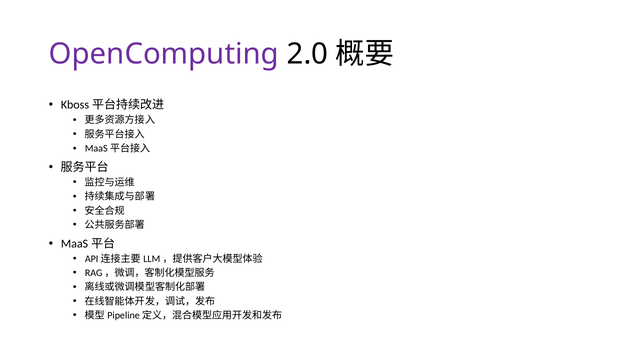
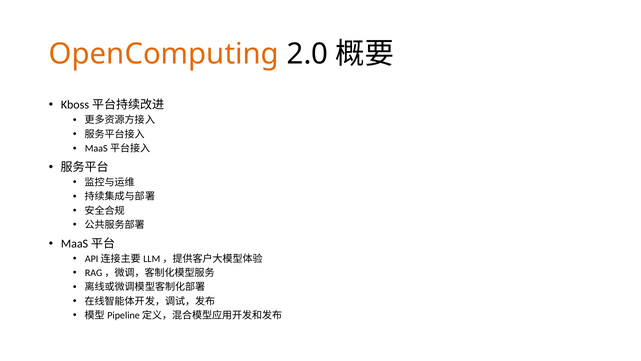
OpenComputing colour: purple -> orange
